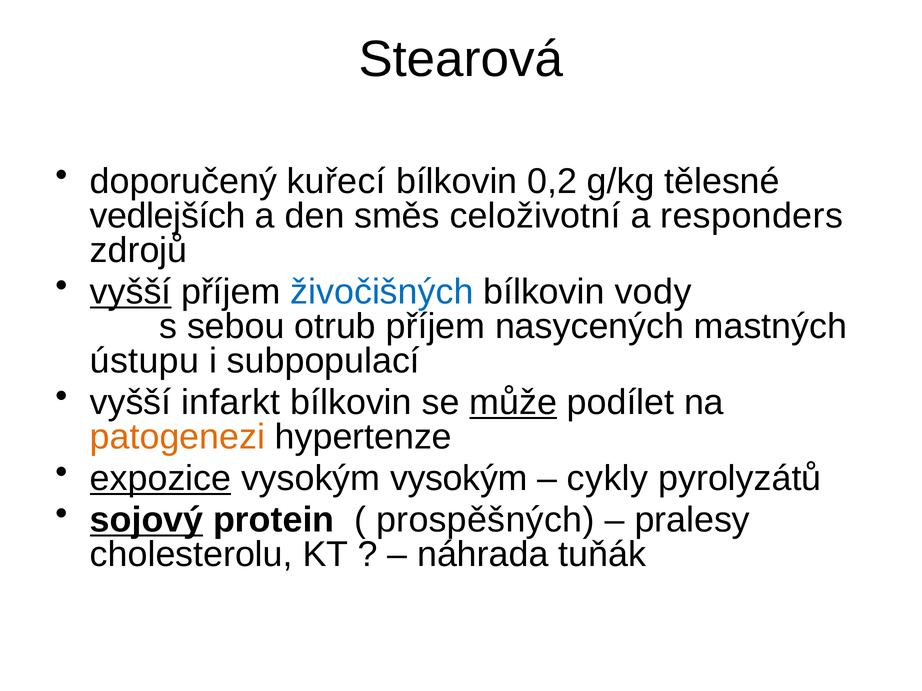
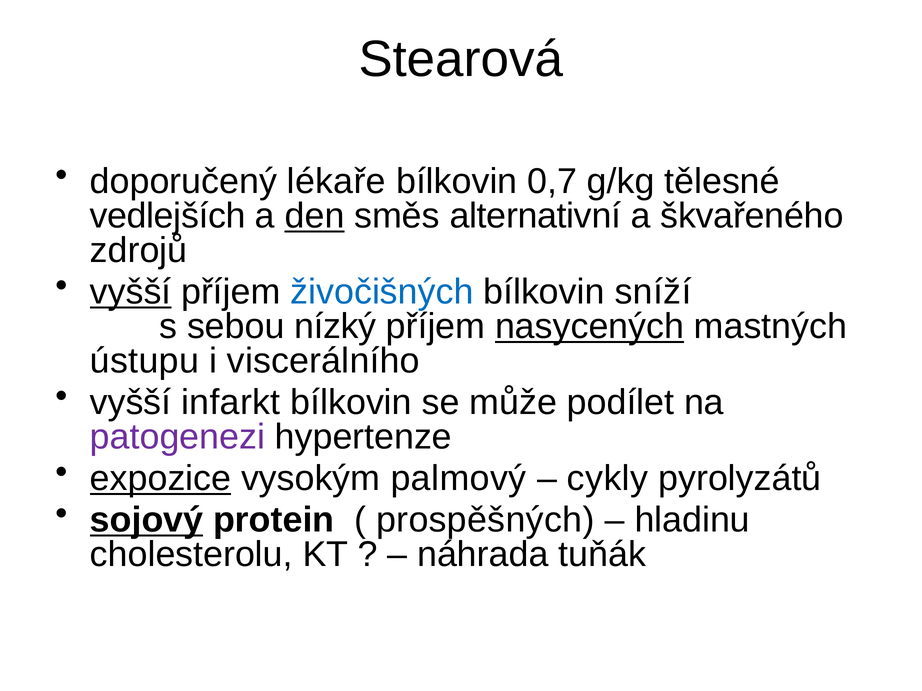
kuřecí: kuřecí -> lékaře
0,2: 0,2 -> 0,7
den underline: none -> present
celoživotní: celoživotní -> alternativní
responders: responders -> škvařeného
vody: vody -> sníží
otrub: otrub -> nízký
nasycených underline: none -> present
subpopulací: subpopulací -> viscerálního
může underline: present -> none
patogenezi colour: orange -> purple
vysokým vysokým: vysokým -> palmový
pralesy: pralesy -> hladinu
